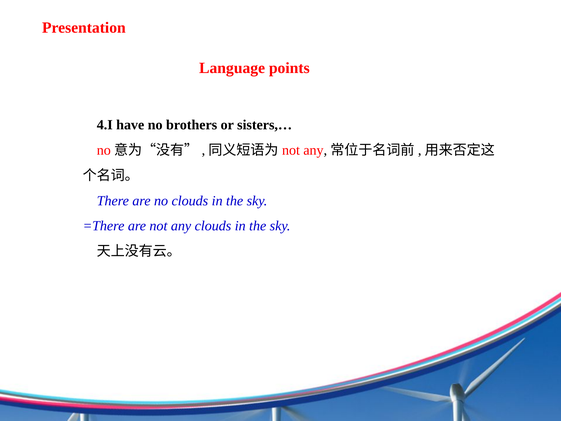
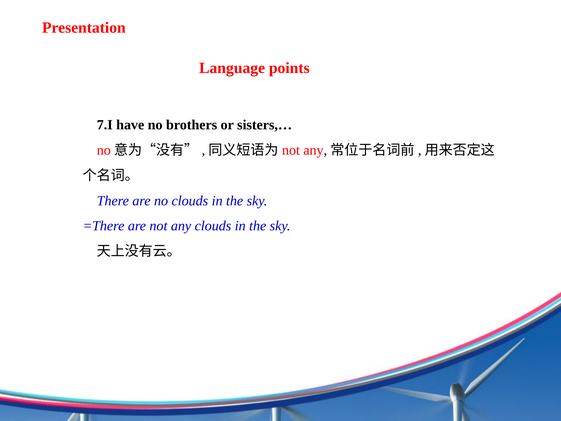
4.I: 4.I -> 7.I
